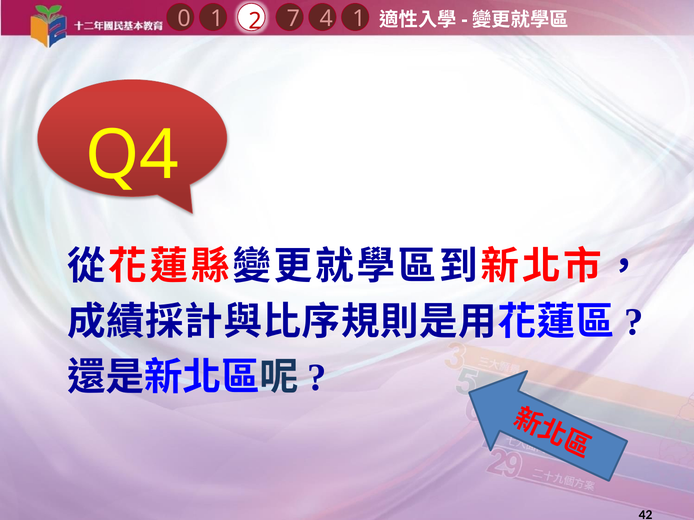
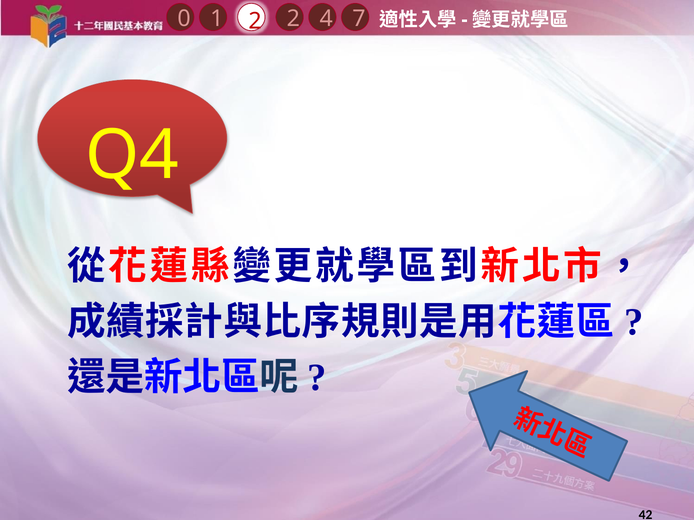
4 1: 1 -> 7
2 7: 7 -> 2
